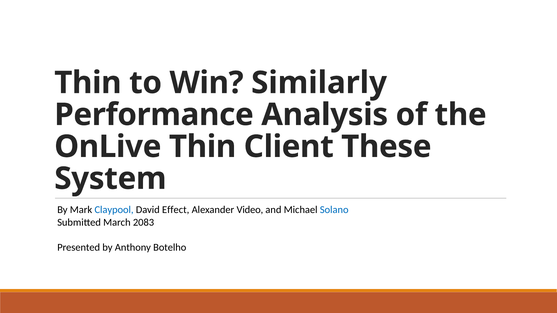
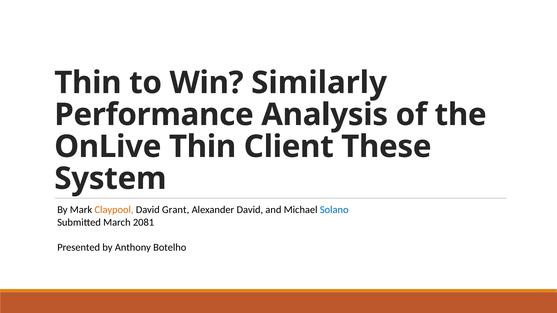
Claypool colour: blue -> orange
Effect: Effect -> Grant
Alexander Video: Video -> David
2083: 2083 -> 2081
